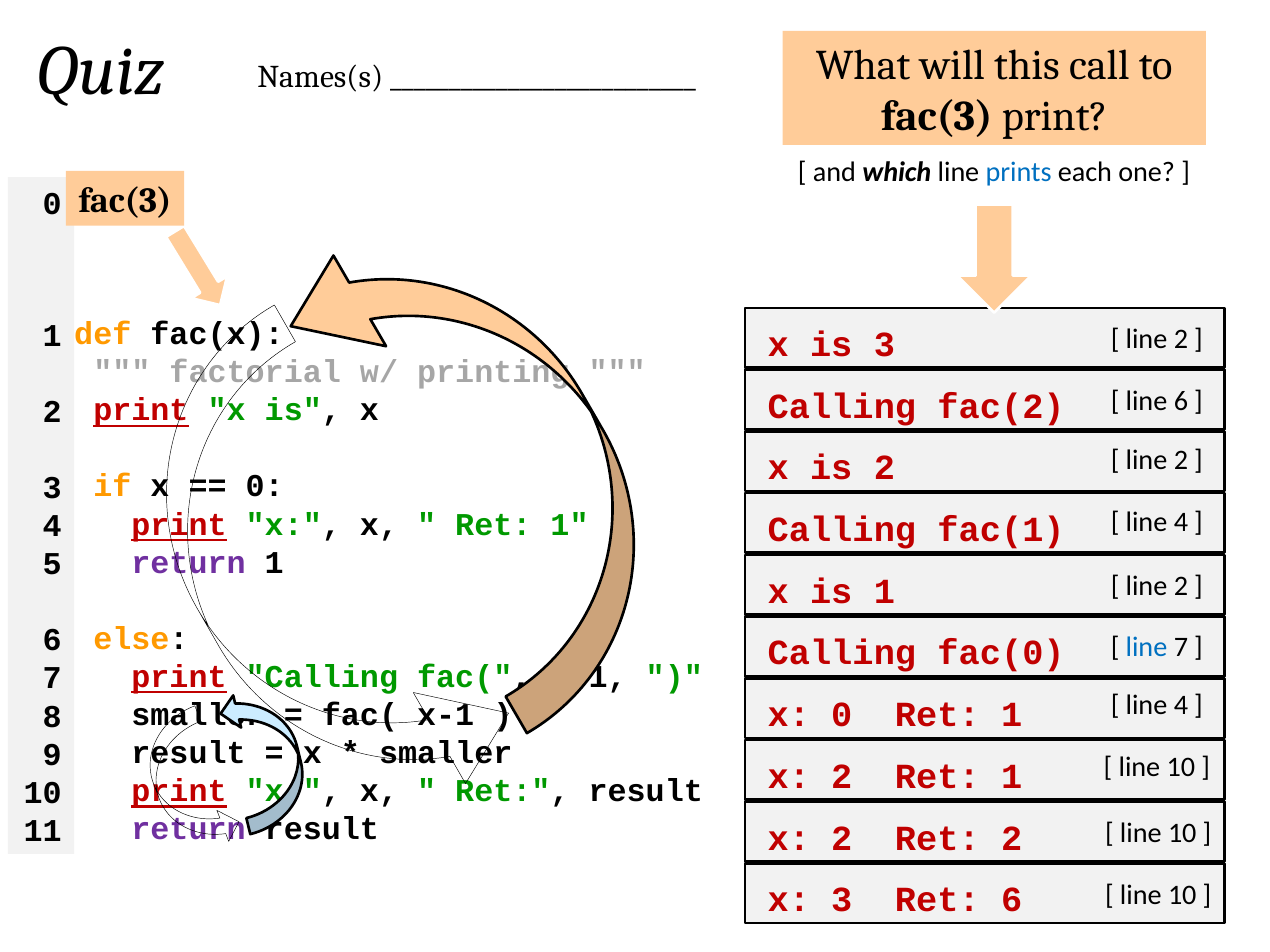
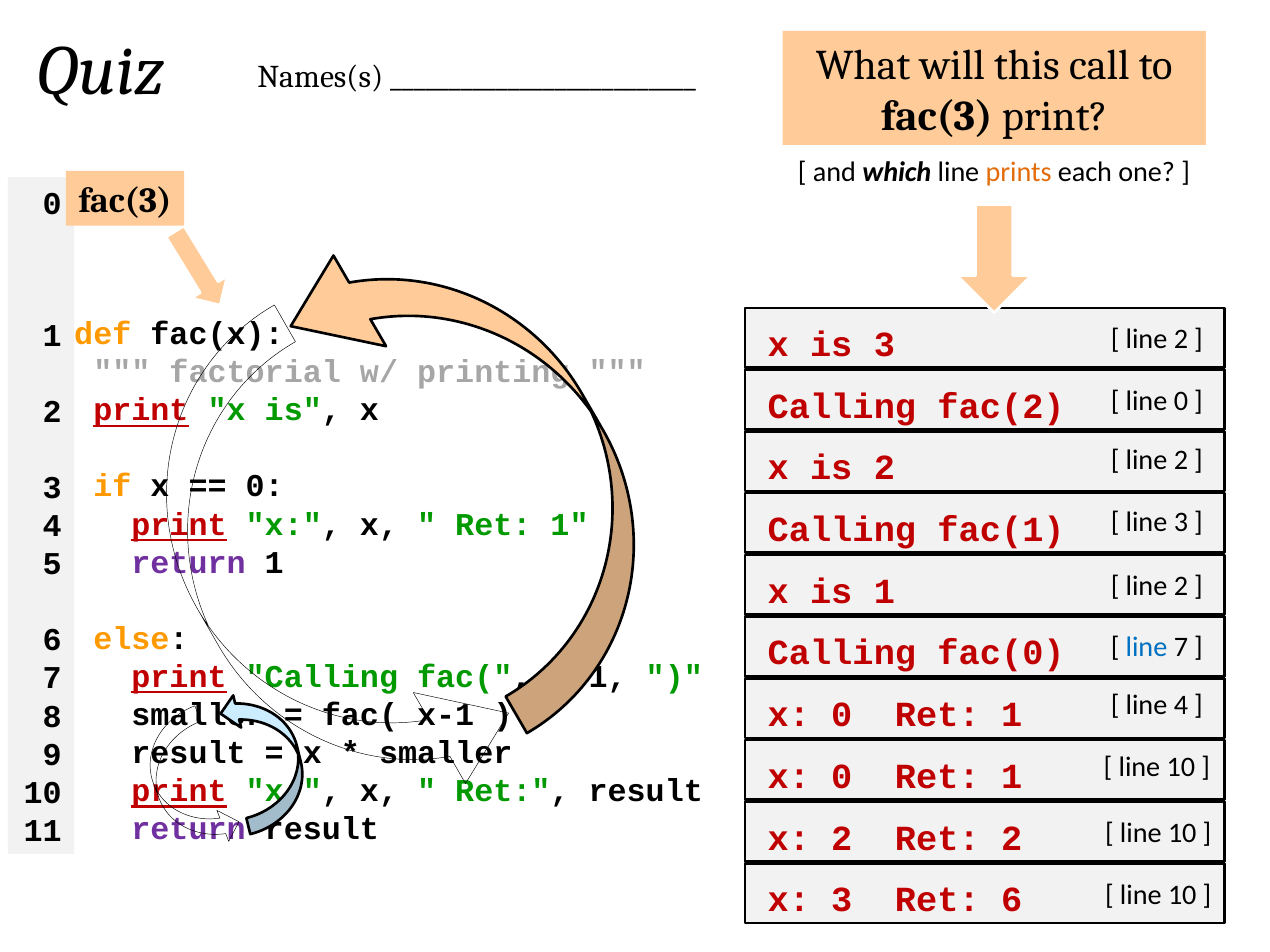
prints colour: blue -> orange
line 6: 6 -> 0
4 at (1181, 523): 4 -> 3
2 at (842, 777): 2 -> 0
